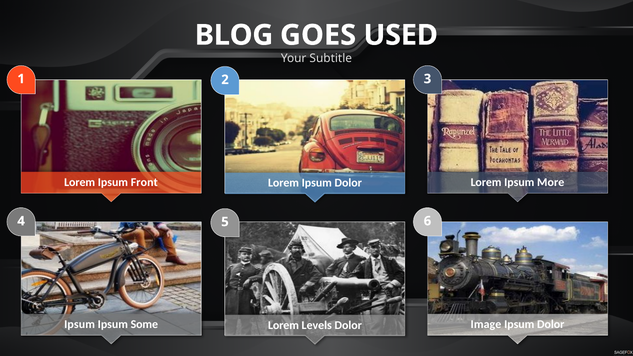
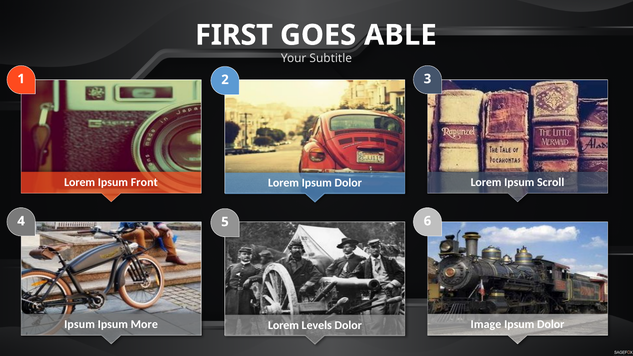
BLOG: BLOG -> FIRST
USED: USED -> ABLE
More: More -> Scroll
Some: Some -> More
